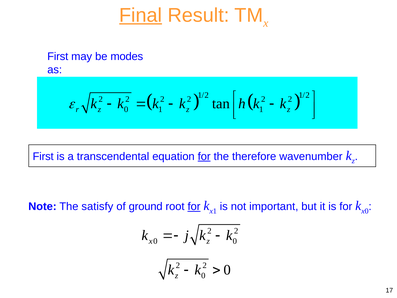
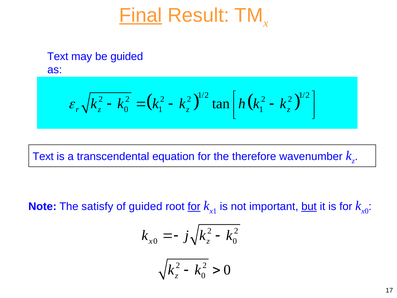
First at (58, 56): First -> Text
be modes: modes -> guided
First at (43, 156): First -> Text
for at (204, 156) underline: present -> none
of ground: ground -> guided
but underline: none -> present
